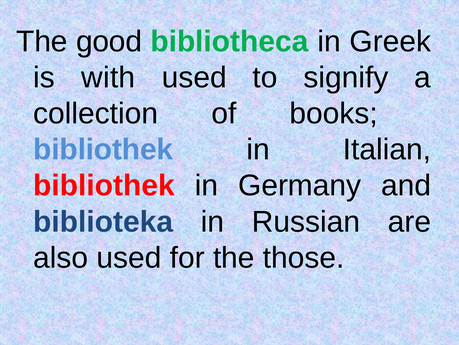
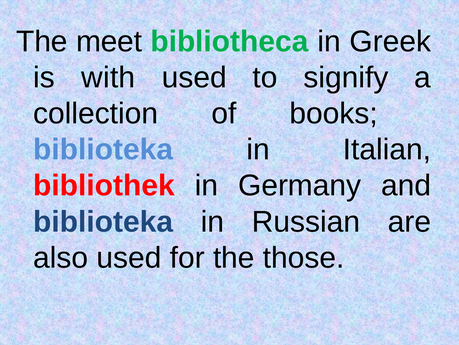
good: good -> meet
bibliothek at (103, 149): bibliothek -> biblioteka
